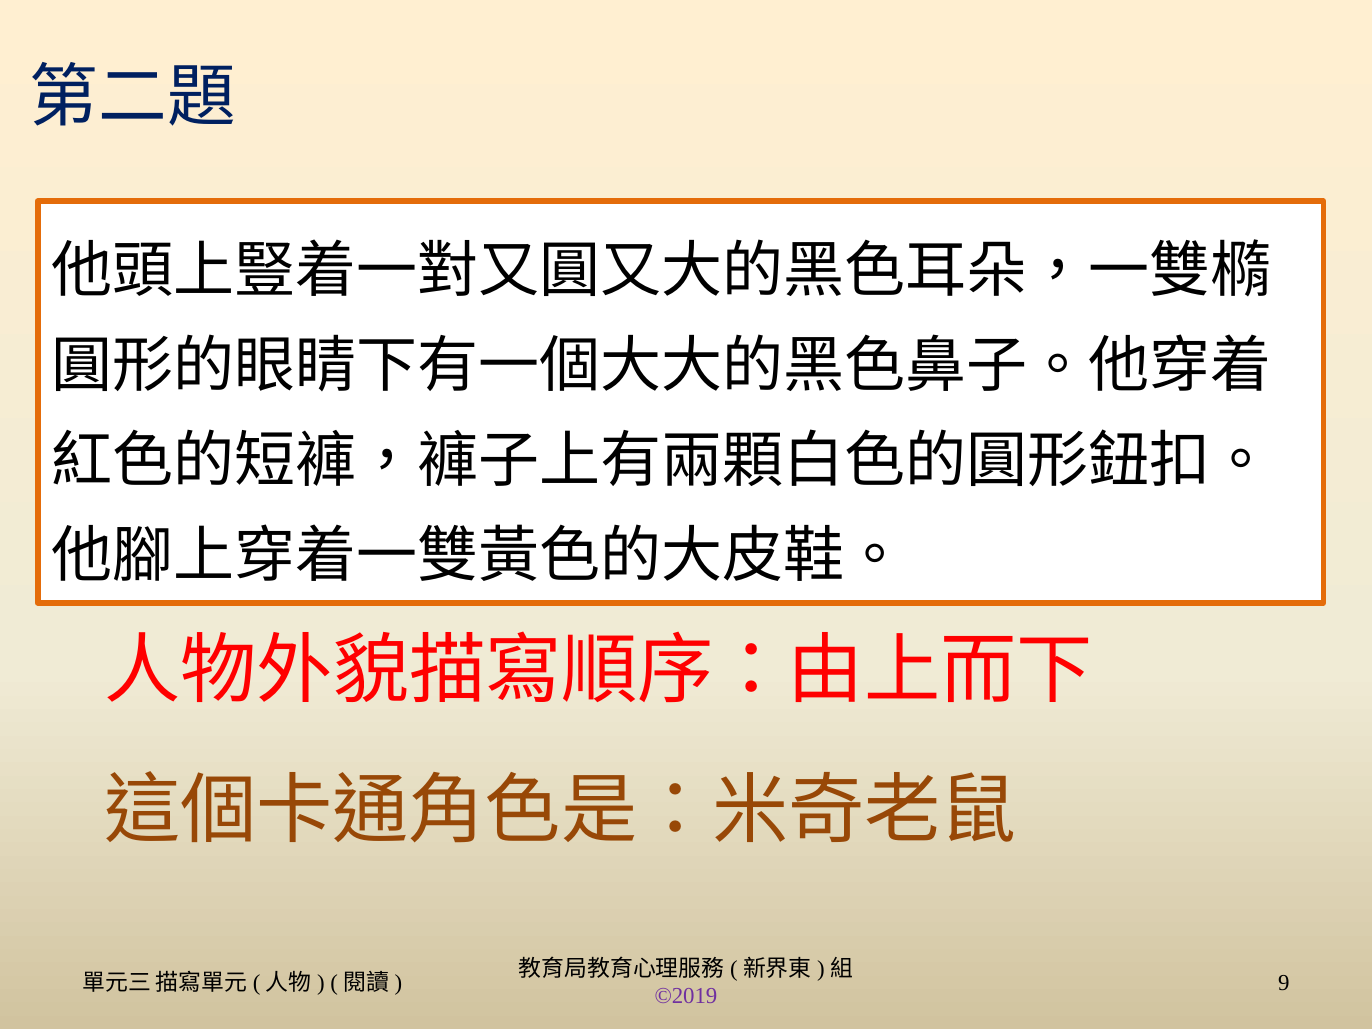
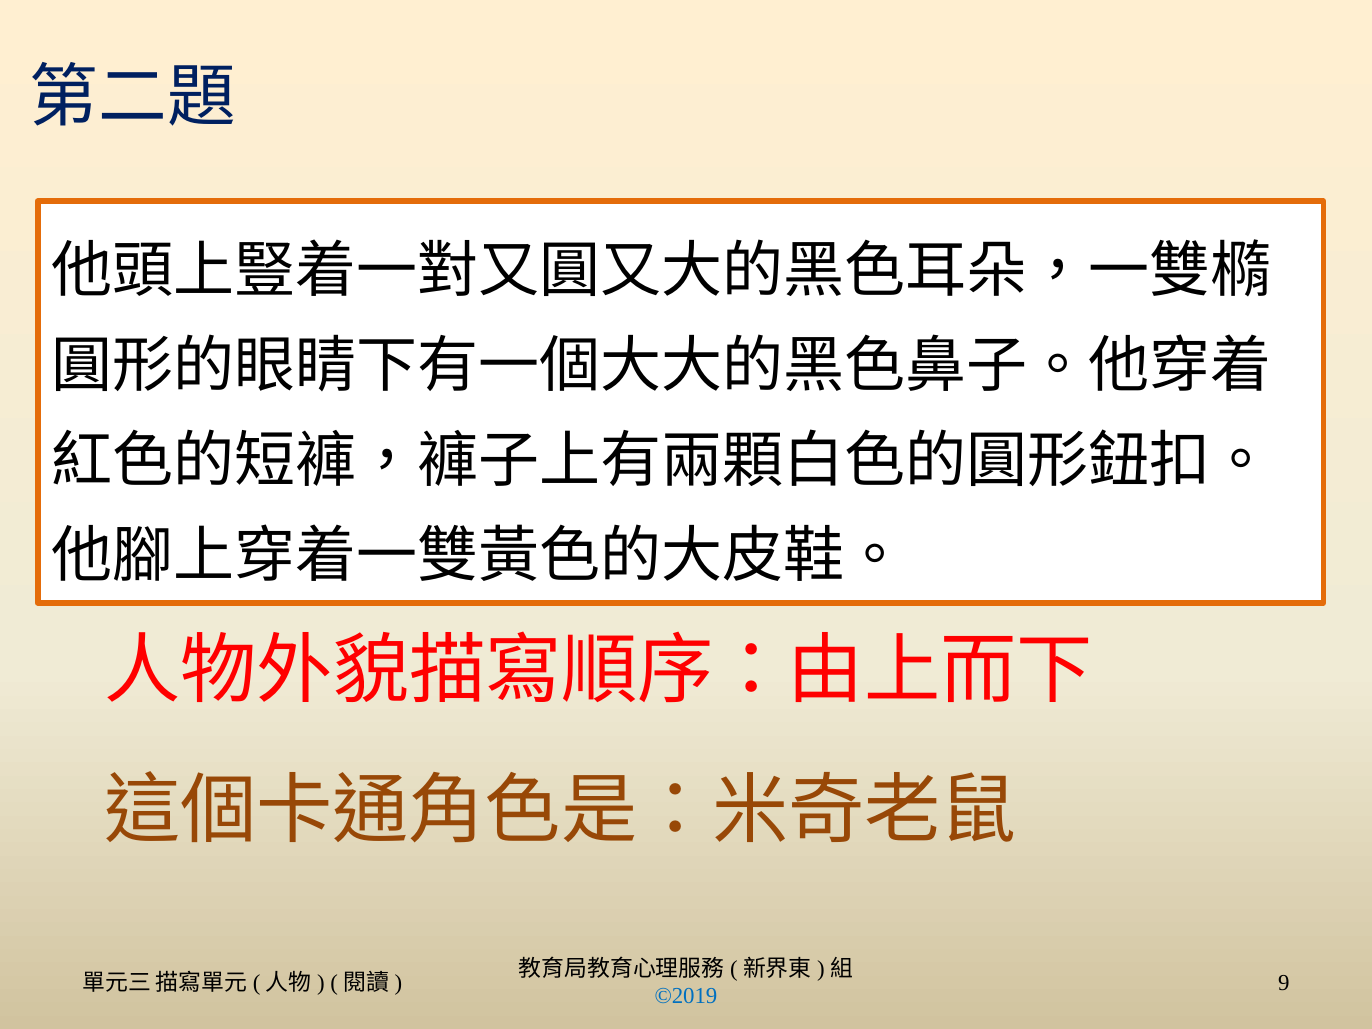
©2019 colour: purple -> blue
